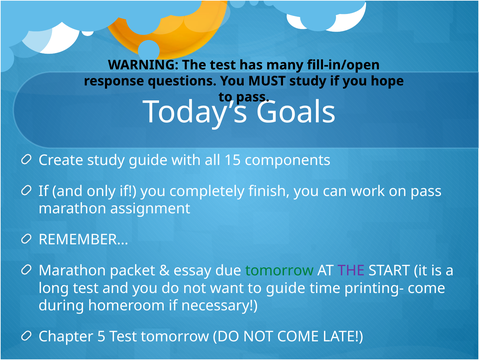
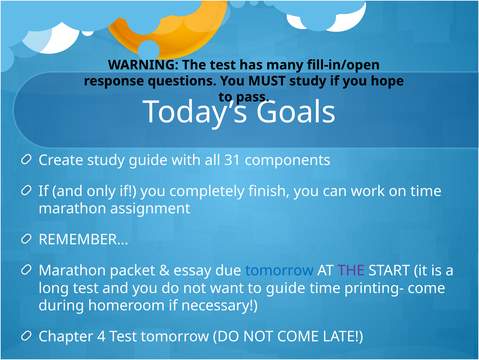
15: 15 -> 31
on pass: pass -> time
tomorrow at (279, 270) colour: green -> blue
5: 5 -> 4
